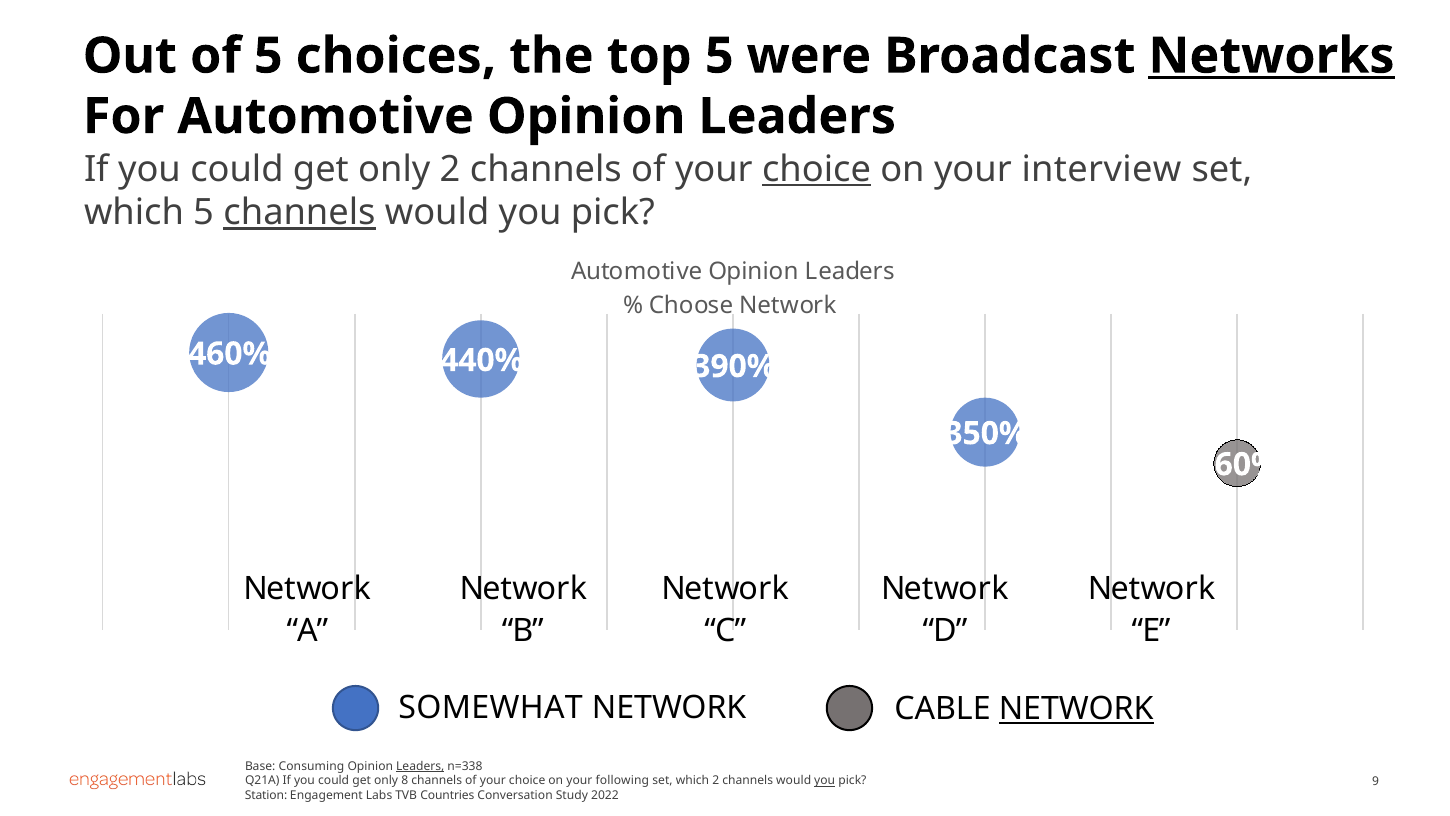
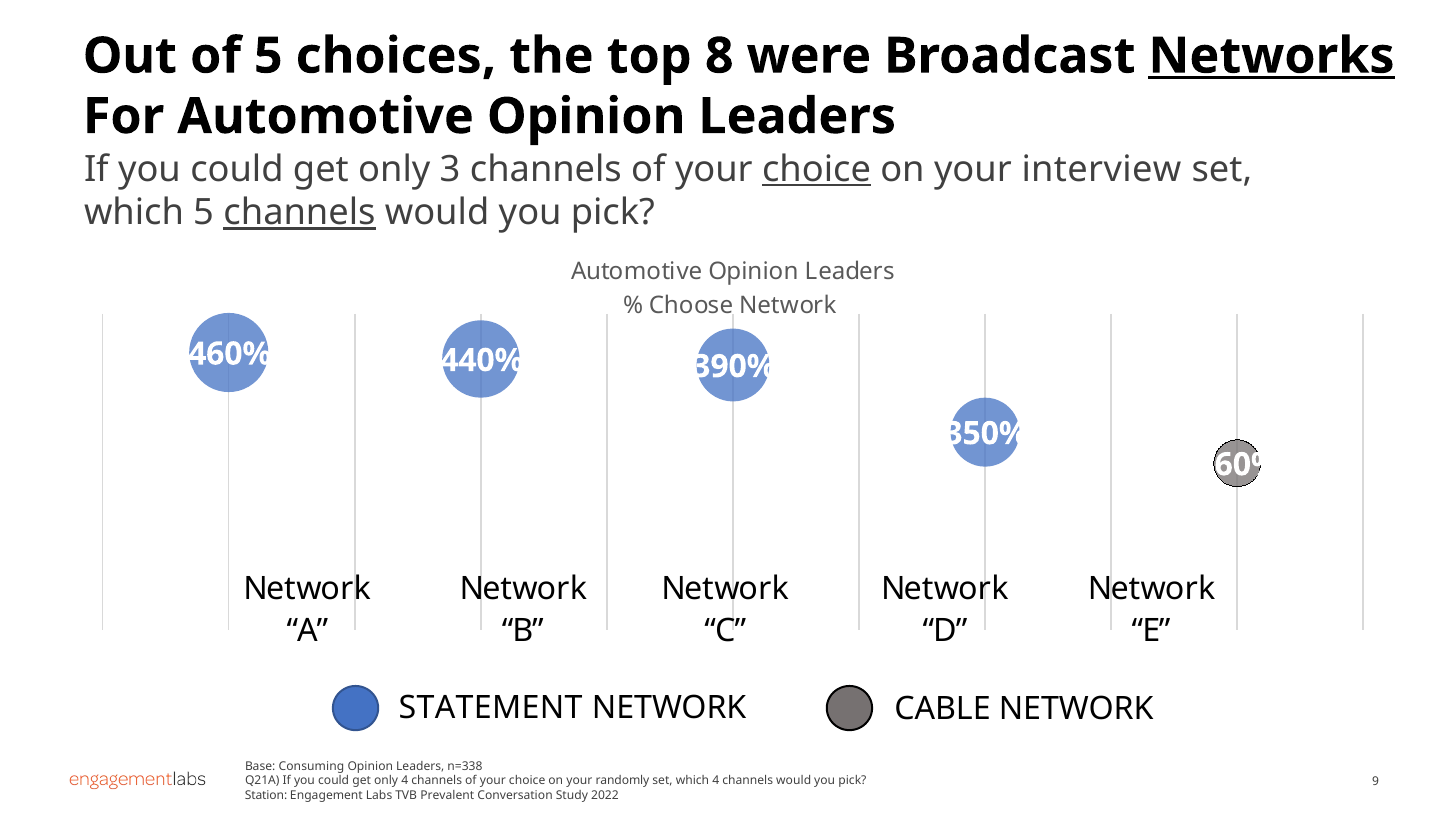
top 5: 5 -> 8
only 2: 2 -> 3
SOMEWHAT: SOMEWHAT -> STATEMENT
NETWORK at (1076, 709) underline: present -> none
Leaders at (420, 766) underline: present -> none
only 8: 8 -> 4
following: following -> randomly
which 2: 2 -> 4
you at (825, 780) underline: present -> none
Countries: Countries -> Prevalent
